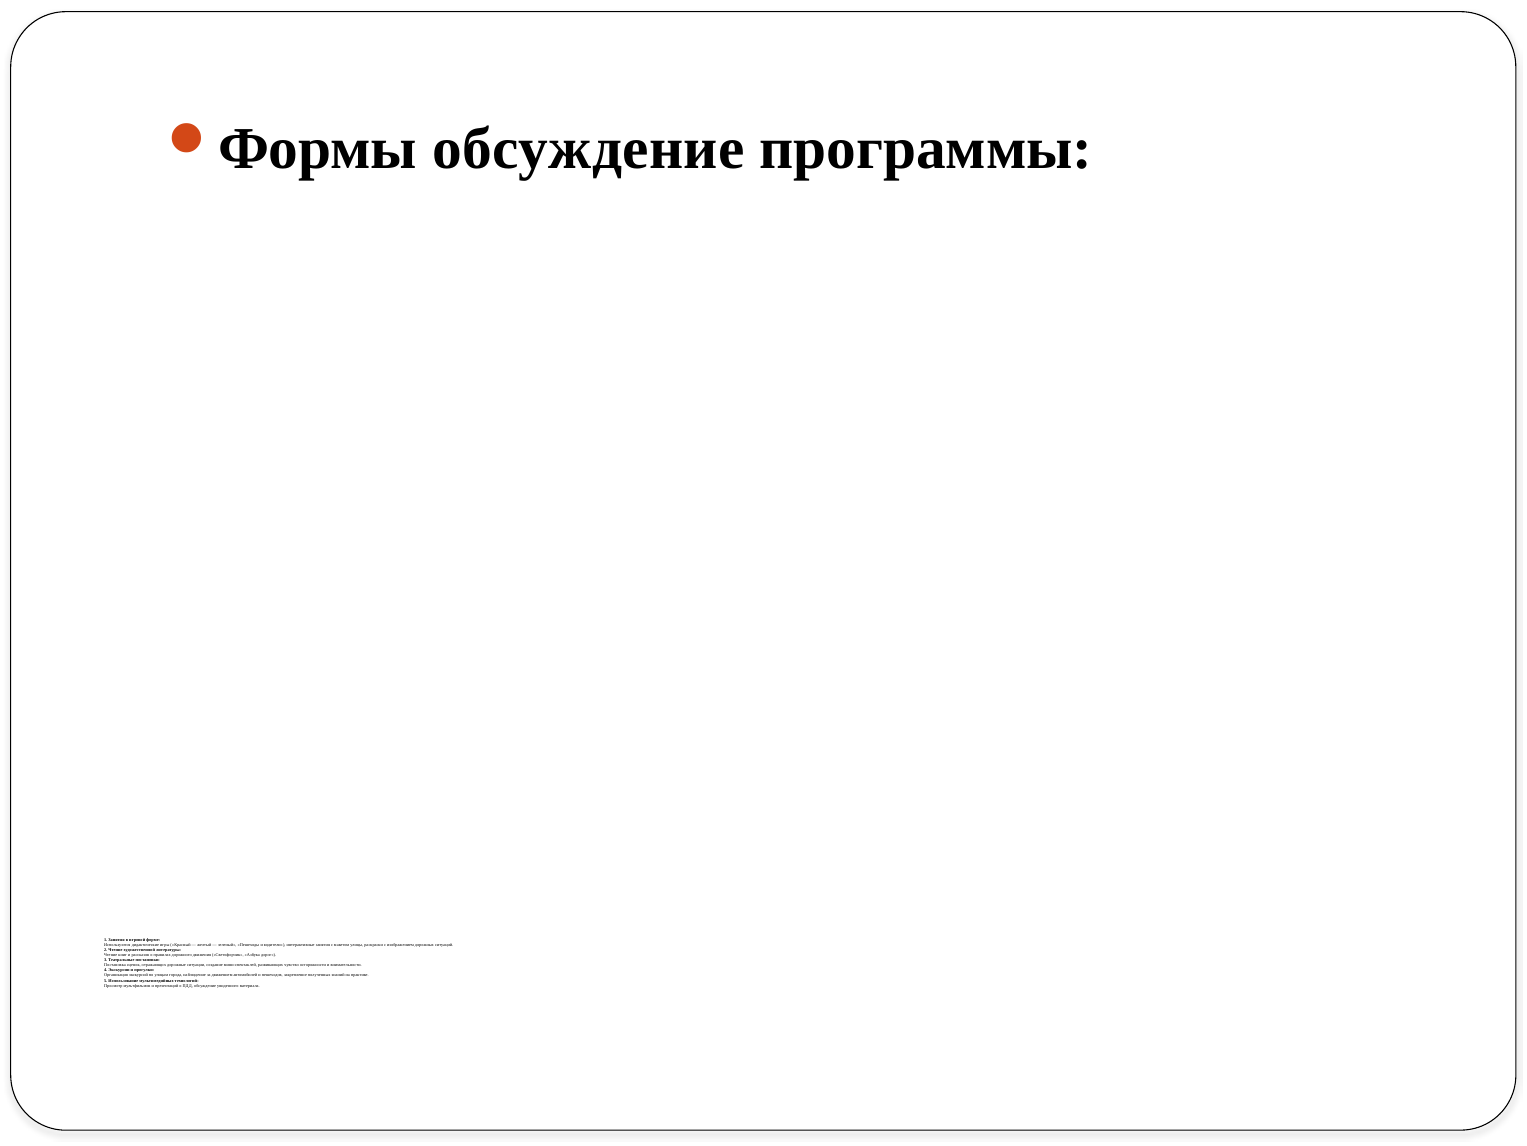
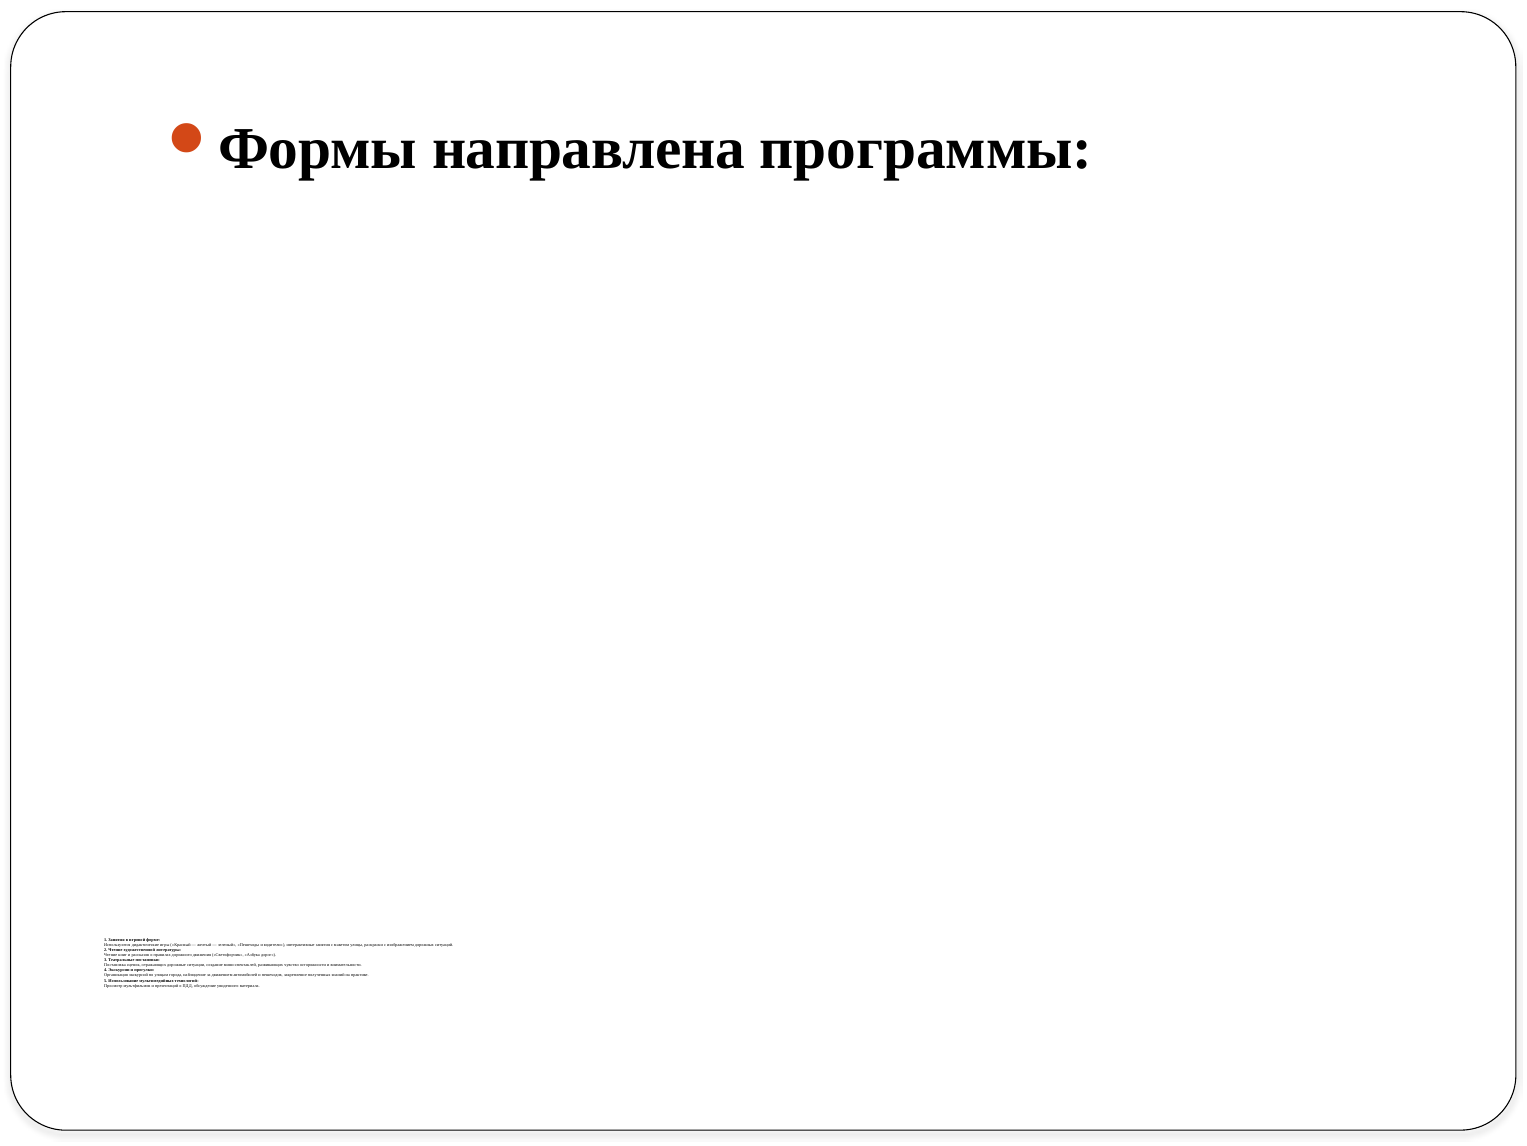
обсуждение at (588, 149): обсуждение -> направлена
